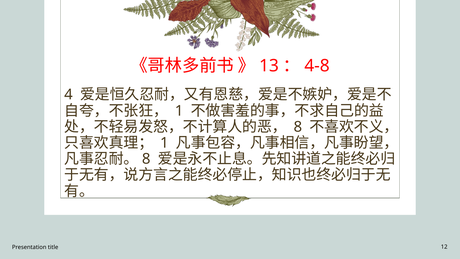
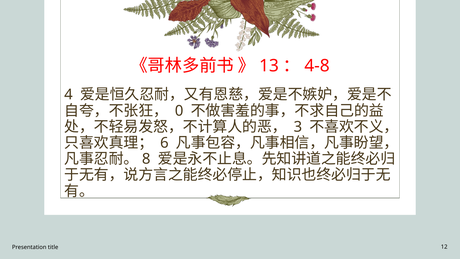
1 at (179, 111): 1 -> 0
8 at (298, 127): 8 -> 3
1 at (164, 143): 1 -> 6
